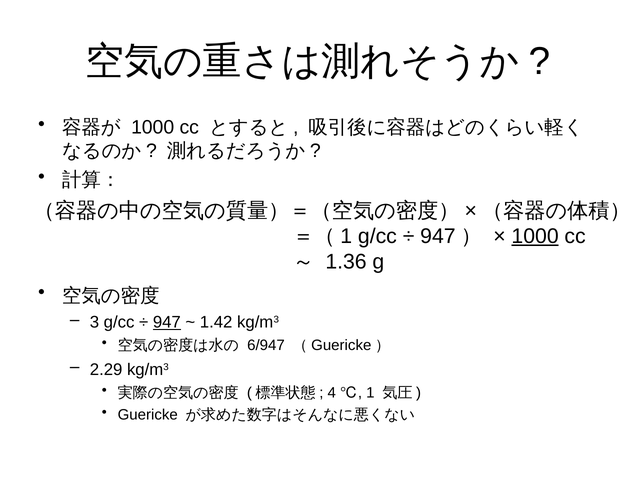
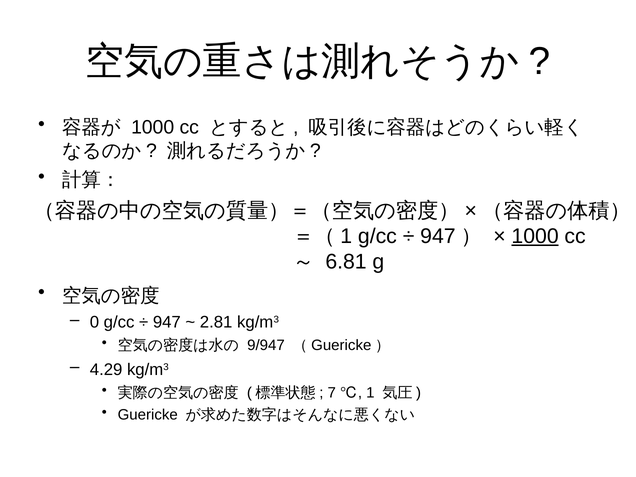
1.36: 1.36 -> 6.81
3: 3 -> 0
947 at (167, 322) underline: present -> none
1.42: 1.42 -> 2.81
6/947: 6/947 -> 9/947
2.29: 2.29 -> 4.29
4: 4 -> 7
